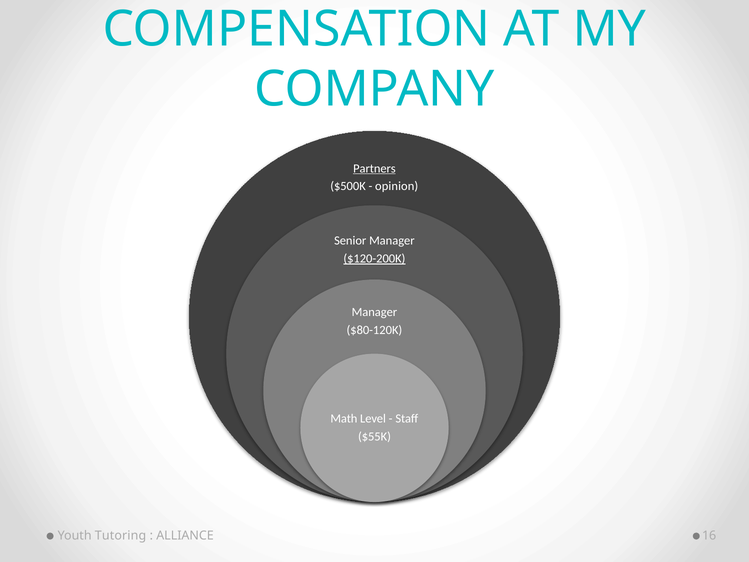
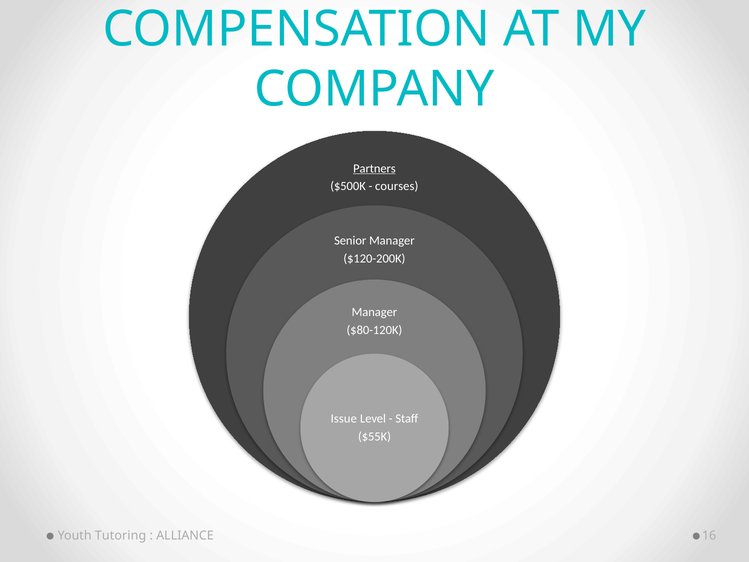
opinion: opinion -> courses
$120-200K underline: present -> none
Math: Math -> Issue
